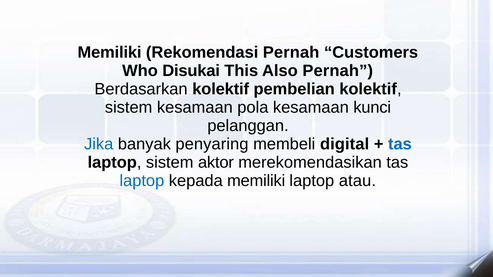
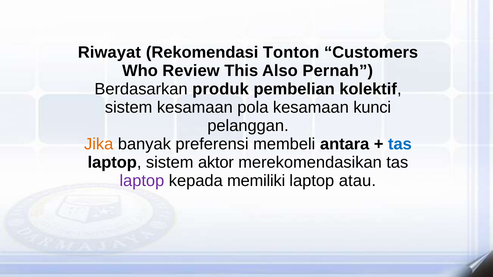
Memiliki at (110, 53): Memiliki -> Riwayat
Rekomendasi Pernah: Pernah -> Tonton
Disukai: Disukai -> Review
Berdasarkan kolektif: kolektif -> produk
Jika colour: blue -> orange
penyaring: penyaring -> preferensi
digital: digital -> antara
laptop at (142, 181) colour: blue -> purple
